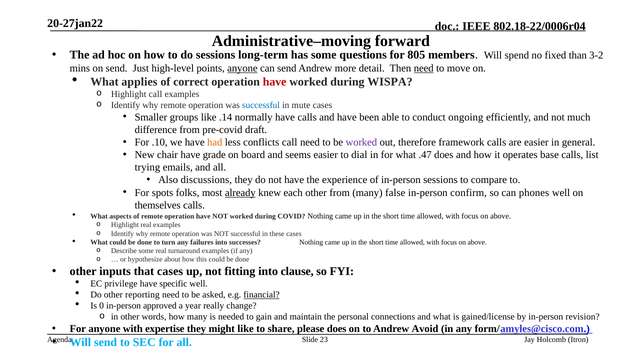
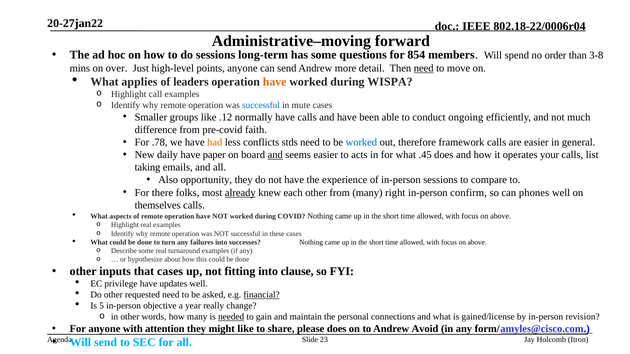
805: 805 -> 854
fixed: fixed -> order
3-2: 3-2 -> 3-8
on send: send -> over
anyone at (242, 68) underline: present -> none
correct: correct -> leaders
have at (275, 82) colour: red -> orange
.14: .14 -> .12
draft: draft -> faith
.10: .10 -> .78
conflicts call: call -> stds
worked at (361, 142) colour: purple -> blue
chair: chair -> daily
grade: grade -> paper
and at (275, 155) underline: none -> present
dial: dial -> acts
.47: .47 -> .45
base: base -> your
trying: trying -> taking
discussions: discussions -> opportunity
spots: spots -> there
false: false -> right
specific: specific -> updates
reporting: reporting -> requested
0: 0 -> 5
approved: approved -> objective
needed underline: none -> present
expertise: expertise -> attention
